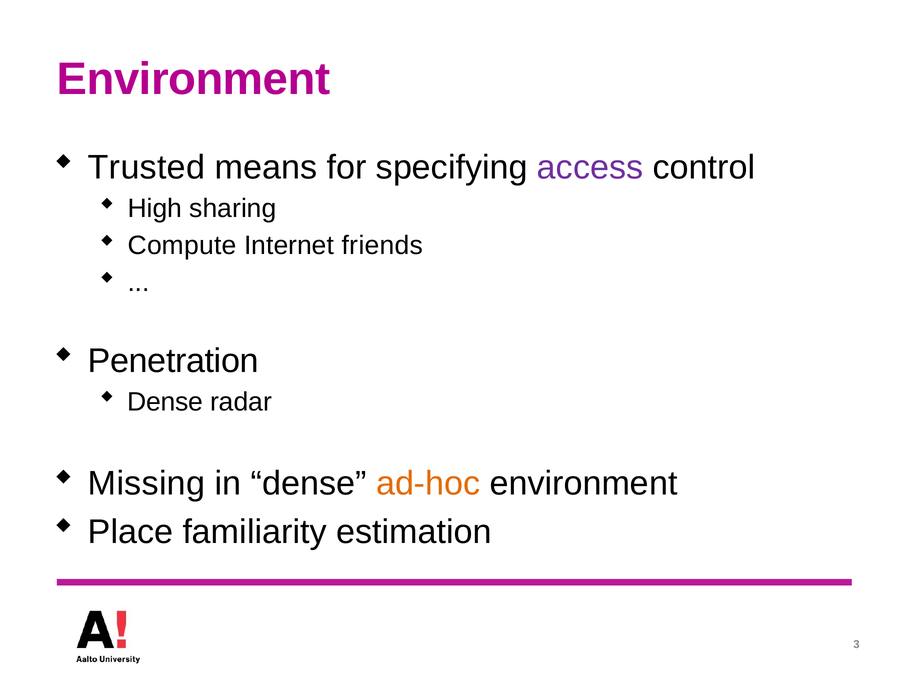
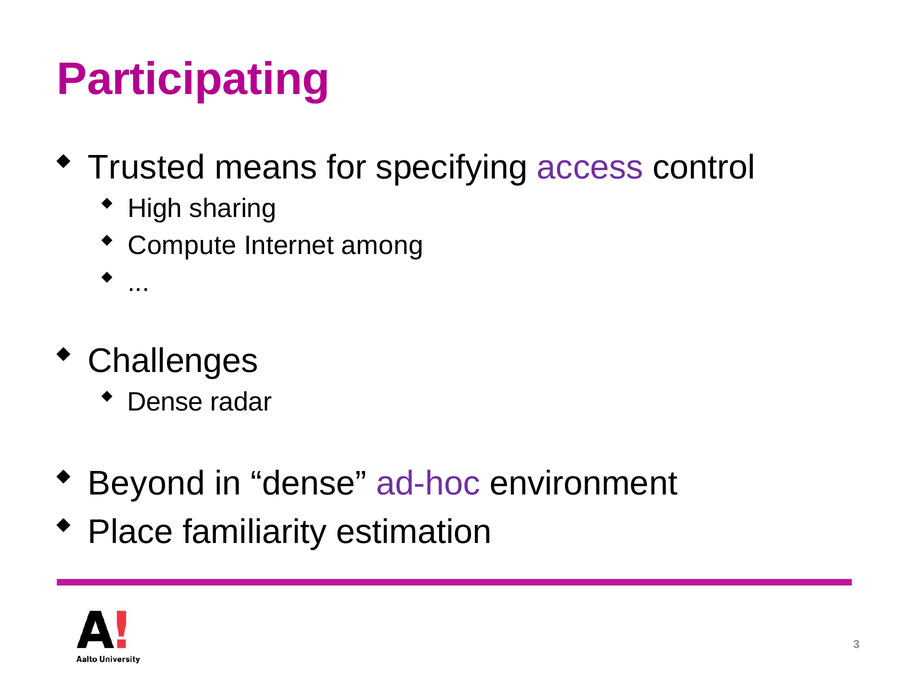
Environment at (194, 79): Environment -> Participating
friends: friends -> among
Penetration: Penetration -> Challenges
Missing: Missing -> Beyond
ad-hoc colour: orange -> purple
